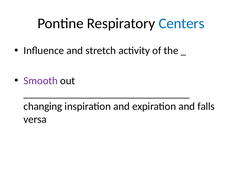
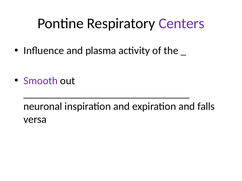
Centers colour: blue -> purple
stretch: stretch -> plasma
changing: changing -> neuronal
